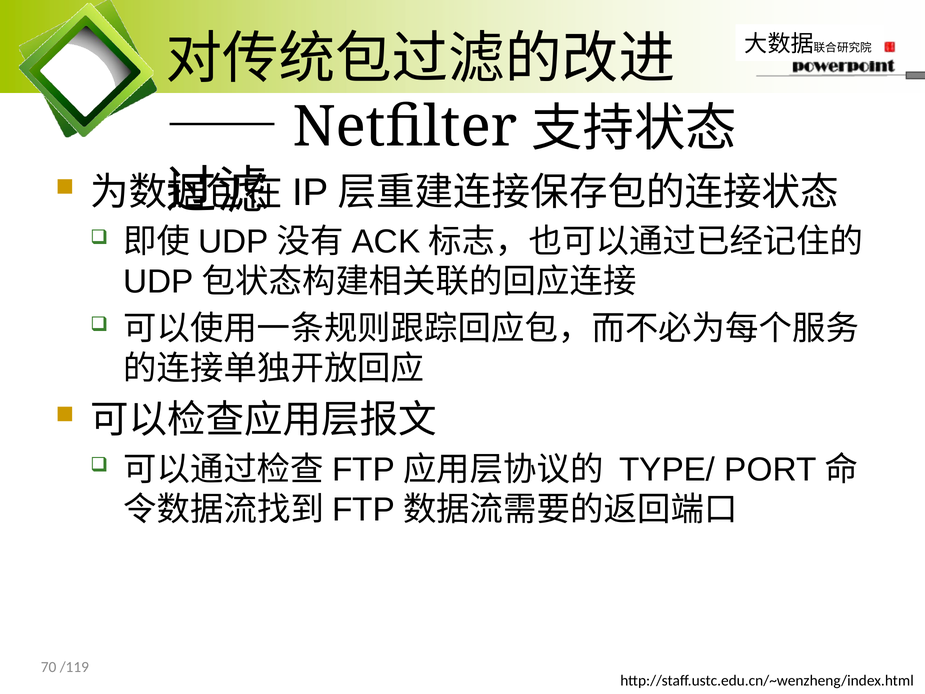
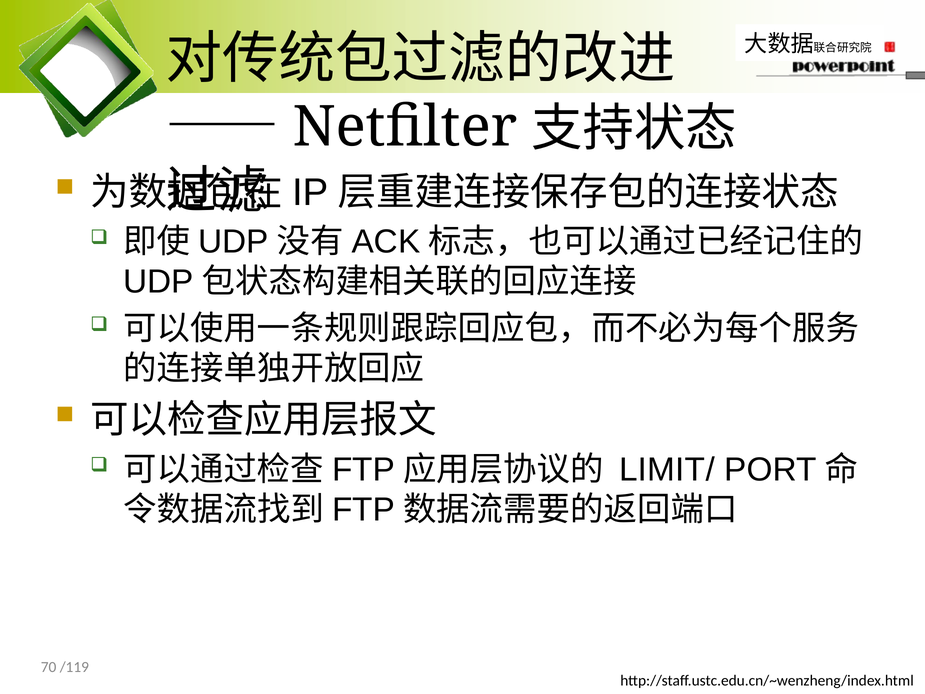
TYPE/: TYPE/ -> LIMIT/
